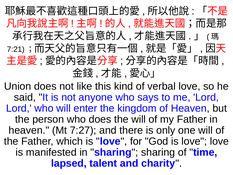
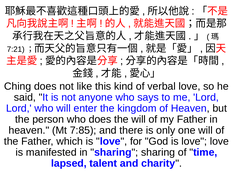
Union: Union -> Ching
7:27: 7:27 -> 7:85
